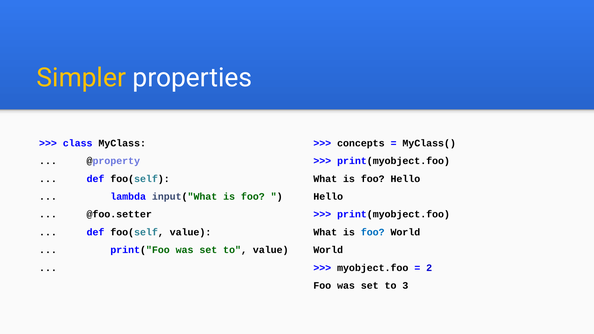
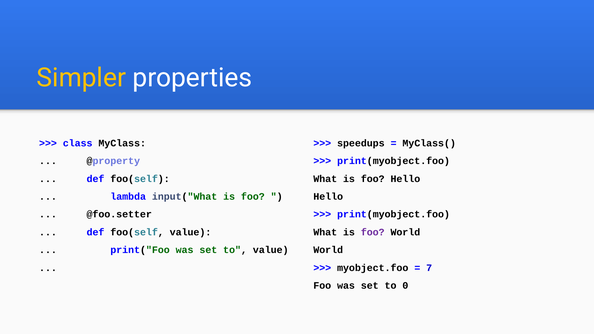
concepts: concepts -> speedups
foo at (373, 232) colour: blue -> purple
2: 2 -> 7
3: 3 -> 0
